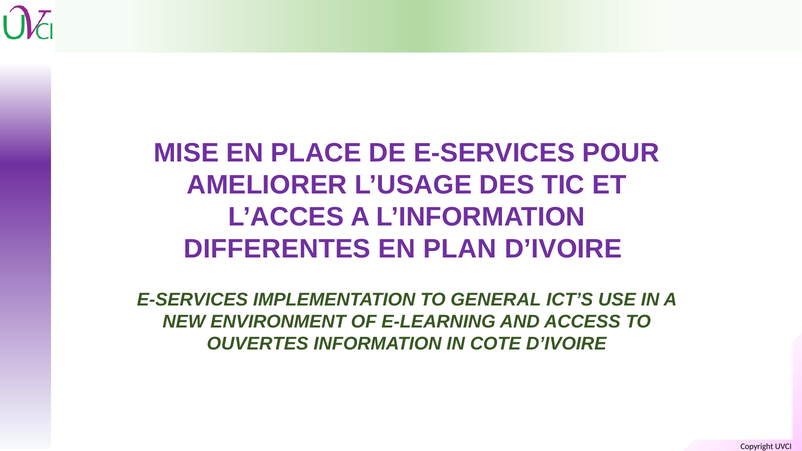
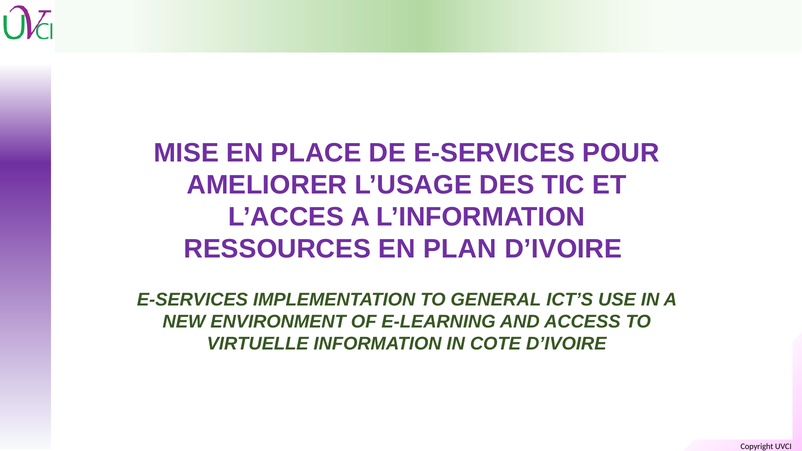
DIFFERENTES: DIFFERENTES -> RESSOURCES
OUVERTES: OUVERTES -> VIRTUELLE
